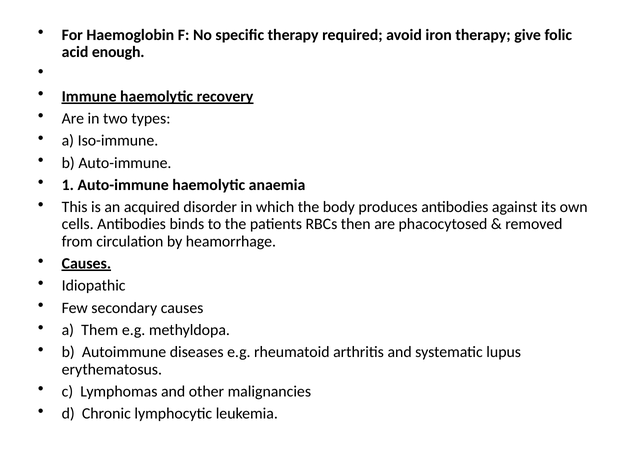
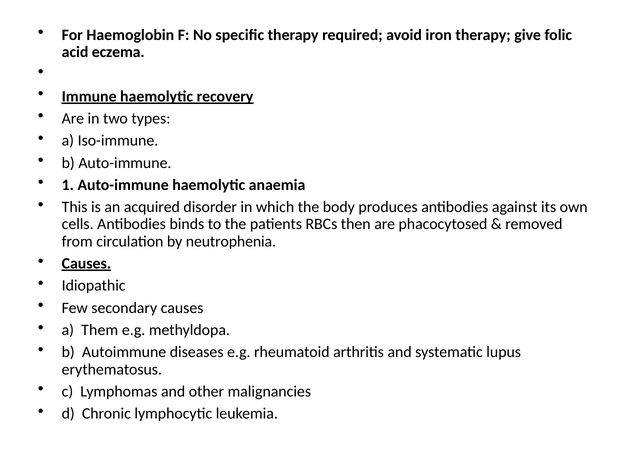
enough: enough -> eczema
heamorrhage: heamorrhage -> neutrophenia
